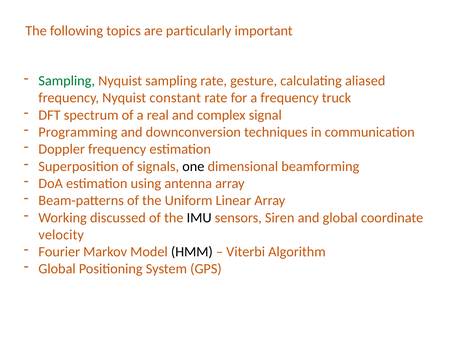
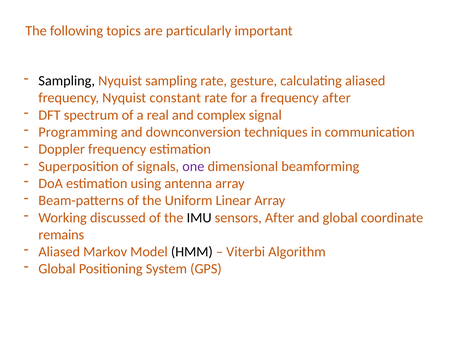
Sampling at (67, 81) colour: green -> black
frequency truck: truck -> after
one colour: black -> purple
sensors Siren: Siren -> After
velocity: velocity -> remains
Fourier at (59, 252): Fourier -> Aliased
